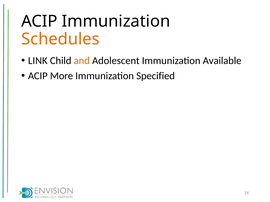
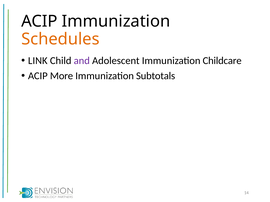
and colour: orange -> purple
Available: Available -> Childcare
Specified: Specified -> Subtotals
